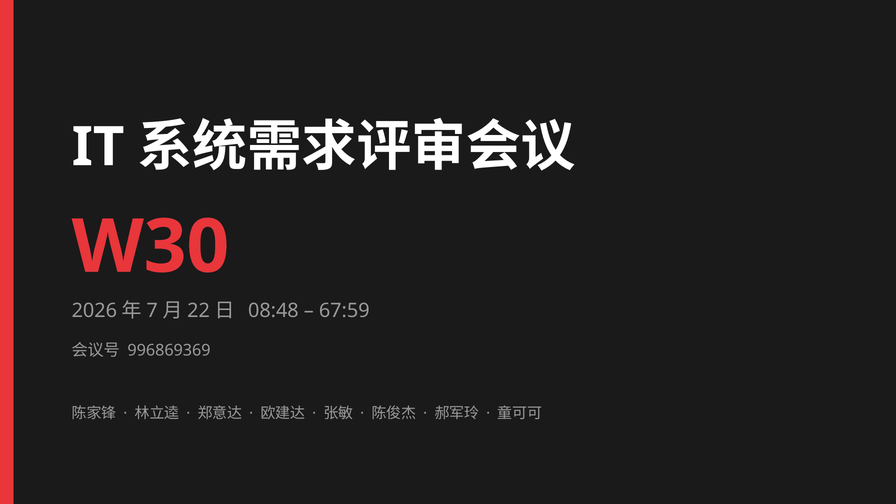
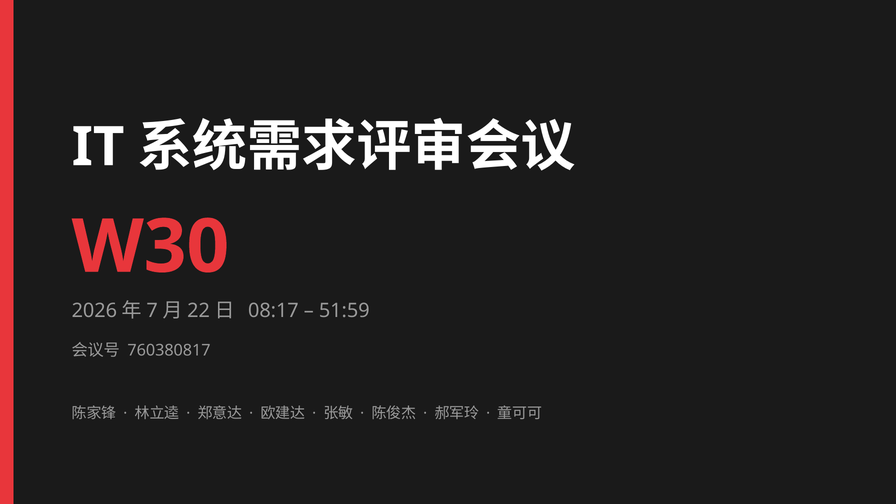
08:48: 08:48 -> 08:17
67:59: 67:59 -> 51:59
996869369: 996869369 -> 760380817
